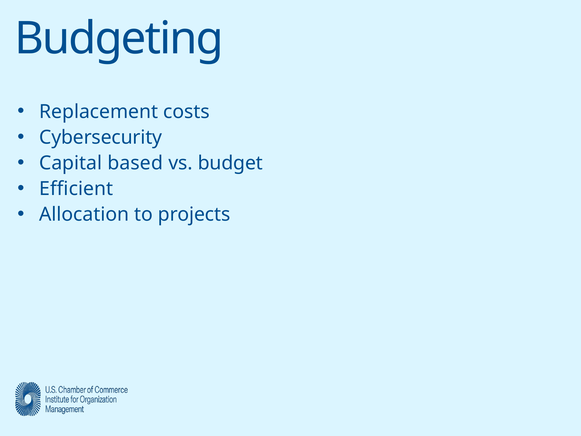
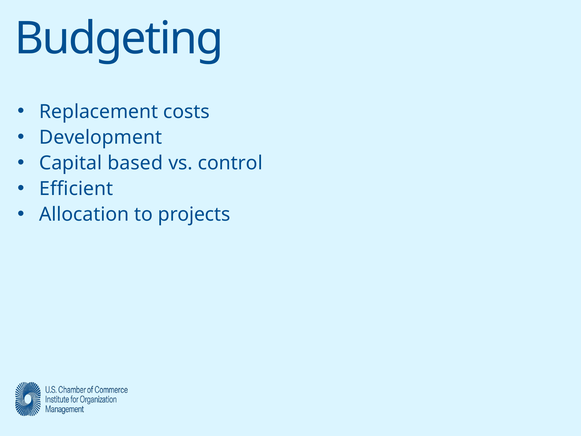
Cybersecurity: Cybersecurity -> Development
budget: budget -> control
